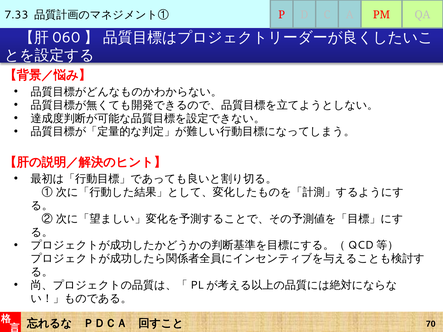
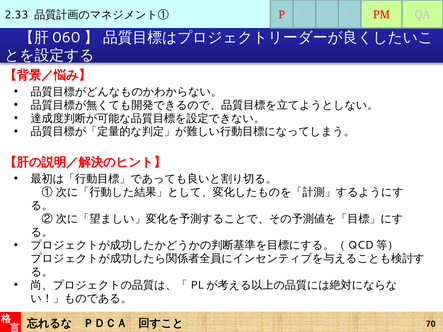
7.33: 7.33 -> 2.33
